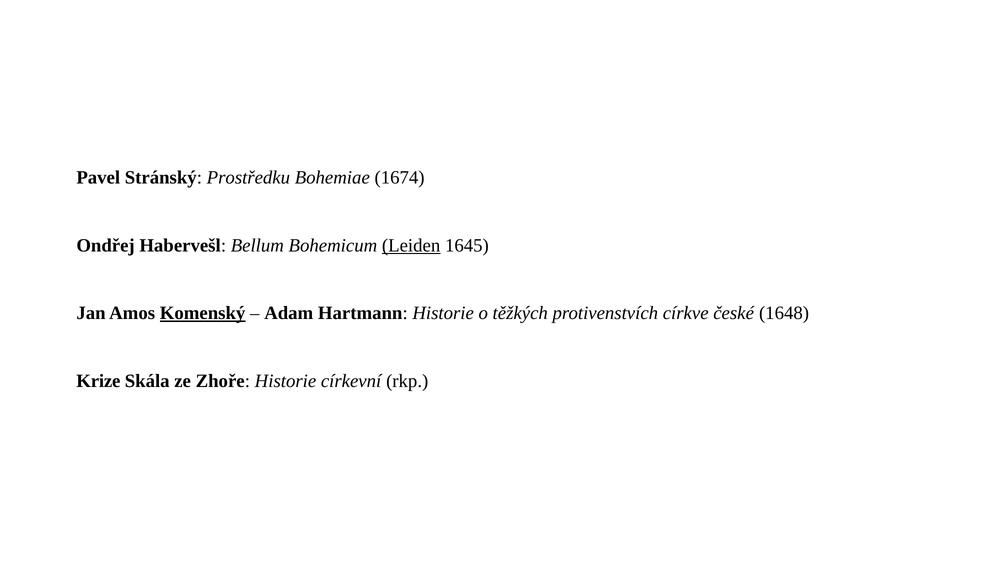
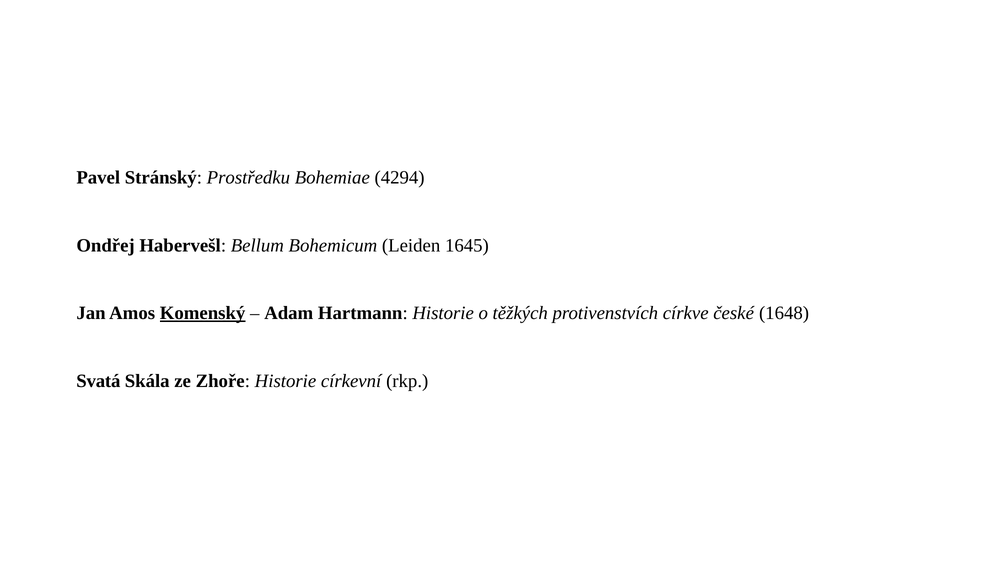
1674: 1674 -> 4294
Leiden underline: present -> none
Krize: Krize -> Svatá
